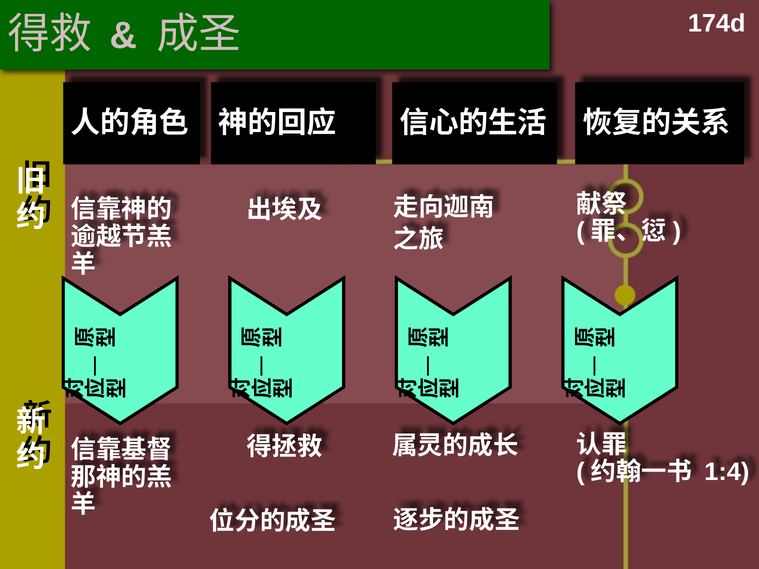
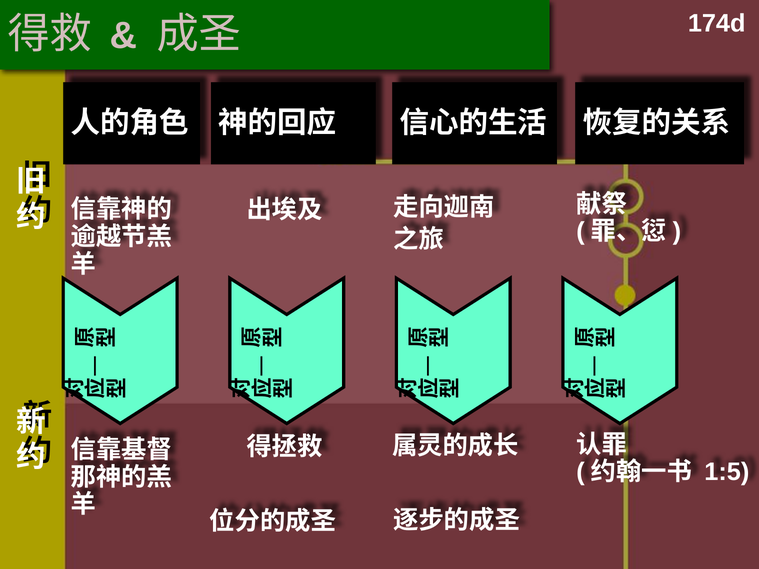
1:4: 1:4 -> 1:5
